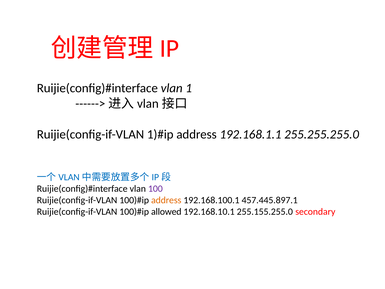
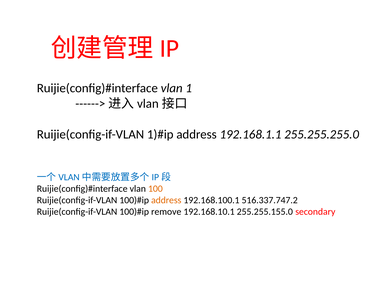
100 colour: purple -> orange
457.445.897.1: 457.445.897.1 -> 516.337.747.2
allowed: allowed -> remove
255.155.255.0: 255.155.255.0 -> 255.255.155.0
